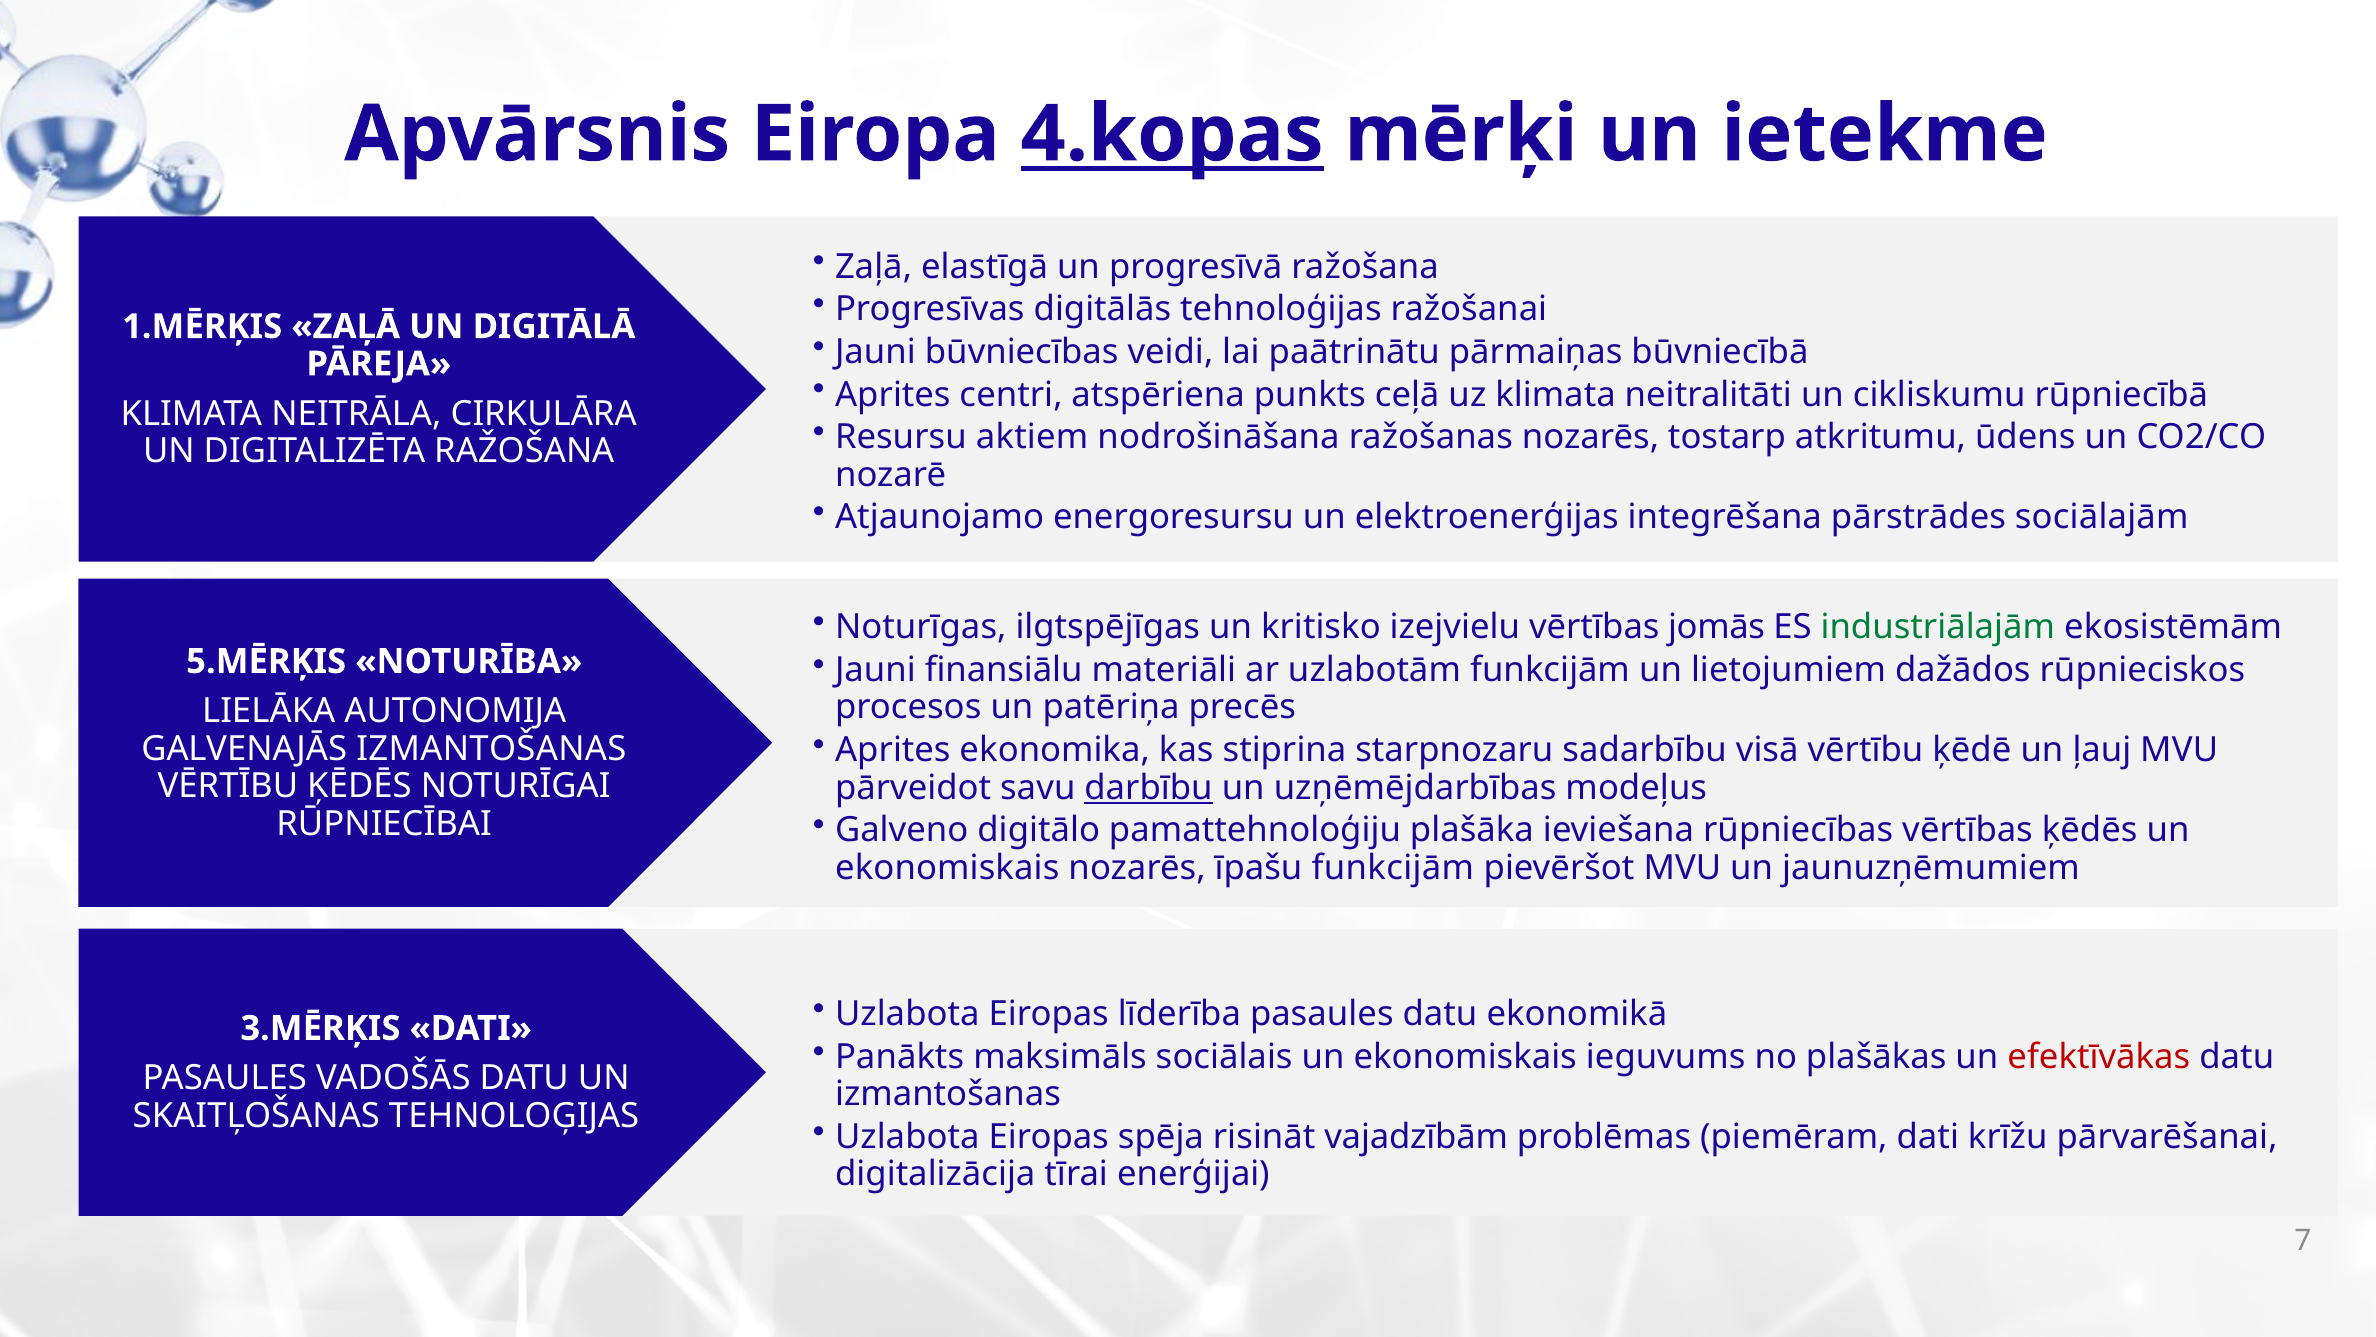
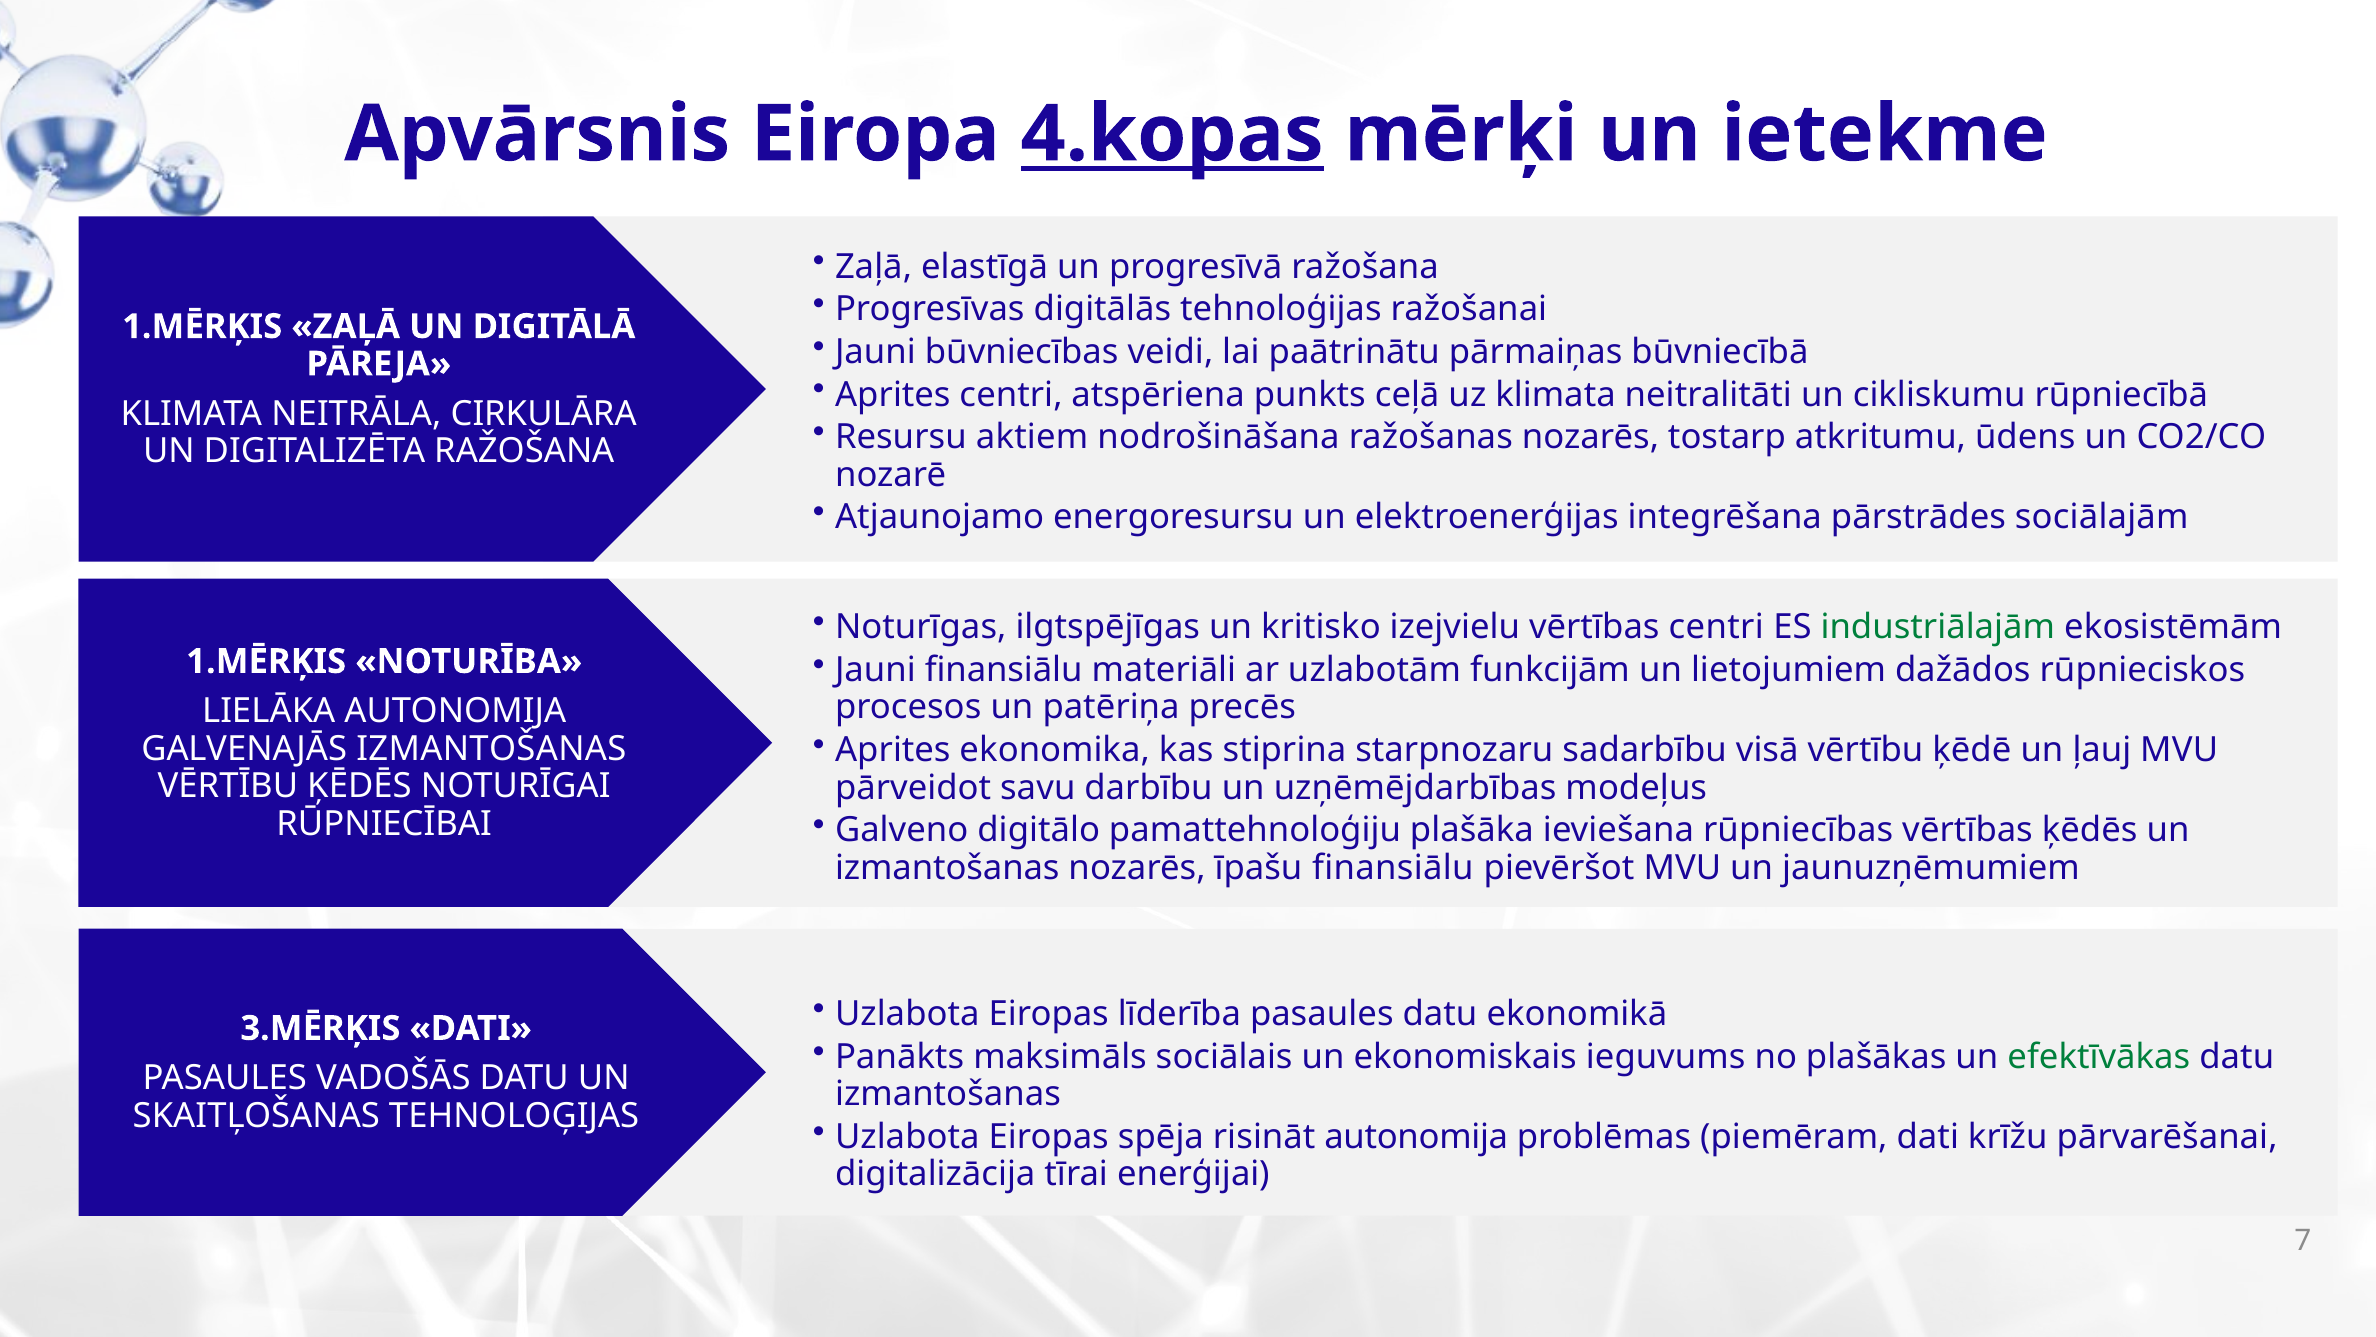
vērtības jomās: jomās -> centri
5.MĒRĶIS at (266, 661): 5.MĒRĶIS -> 1.MĒRĶIS
darbību underline: present -> none
ekonomiskais at (947, 867): ekonomiskais -> izmantošanas
īpašu funkcijām: funkcijām -> finansiālu
efektīvākas colour: red -> green
risināt vajadzībām: vajadzībām -> autonomija
